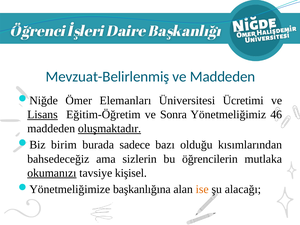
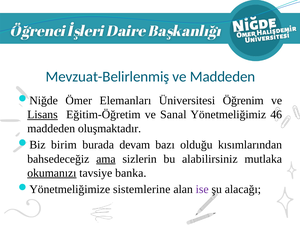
Ücretimi: Ücretimi -> Öğrenim
Sonra: Sonra -> Sanal
oluşmaktadır underline: present -> none
sadece: sadece -> devam
ama underline: none -> present
öğrencilerin: öğrencilerin -> alabilirsiniz
kişisel: kişisel -> banka
başkanlığına: başkanlığına -> sistemlerine
ise colour: orange -> purple
